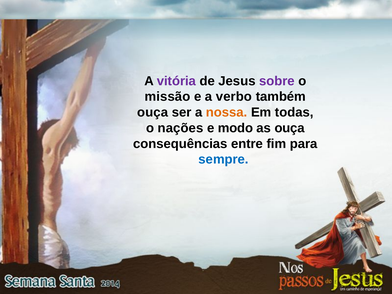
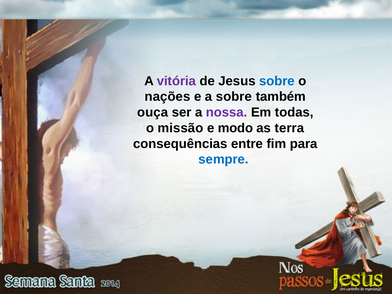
sobre at (277, 81) colour: purple -> blue
missão: missão -> nações
a verbo: verbo -> sobre
nossa colour: orange -> purple
nações: nações -> missão
as ouça: ouça -> terra
